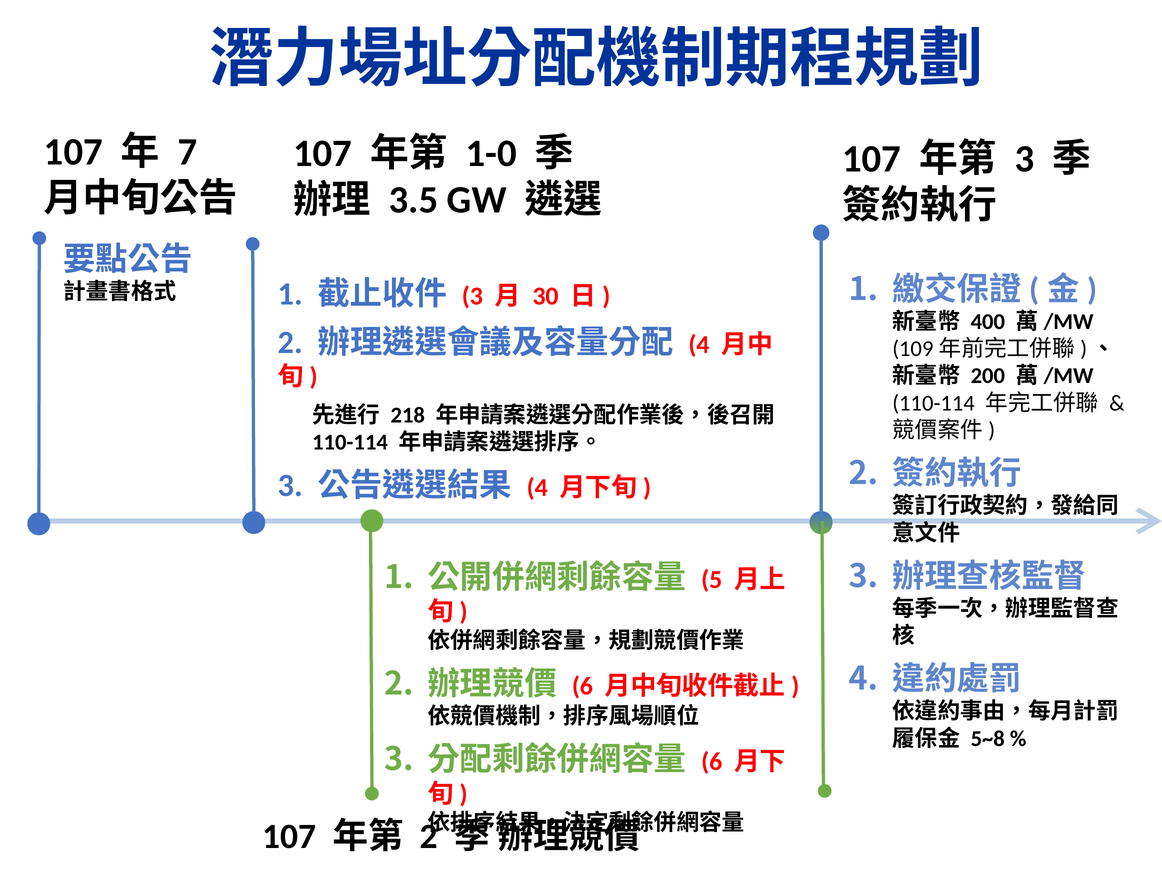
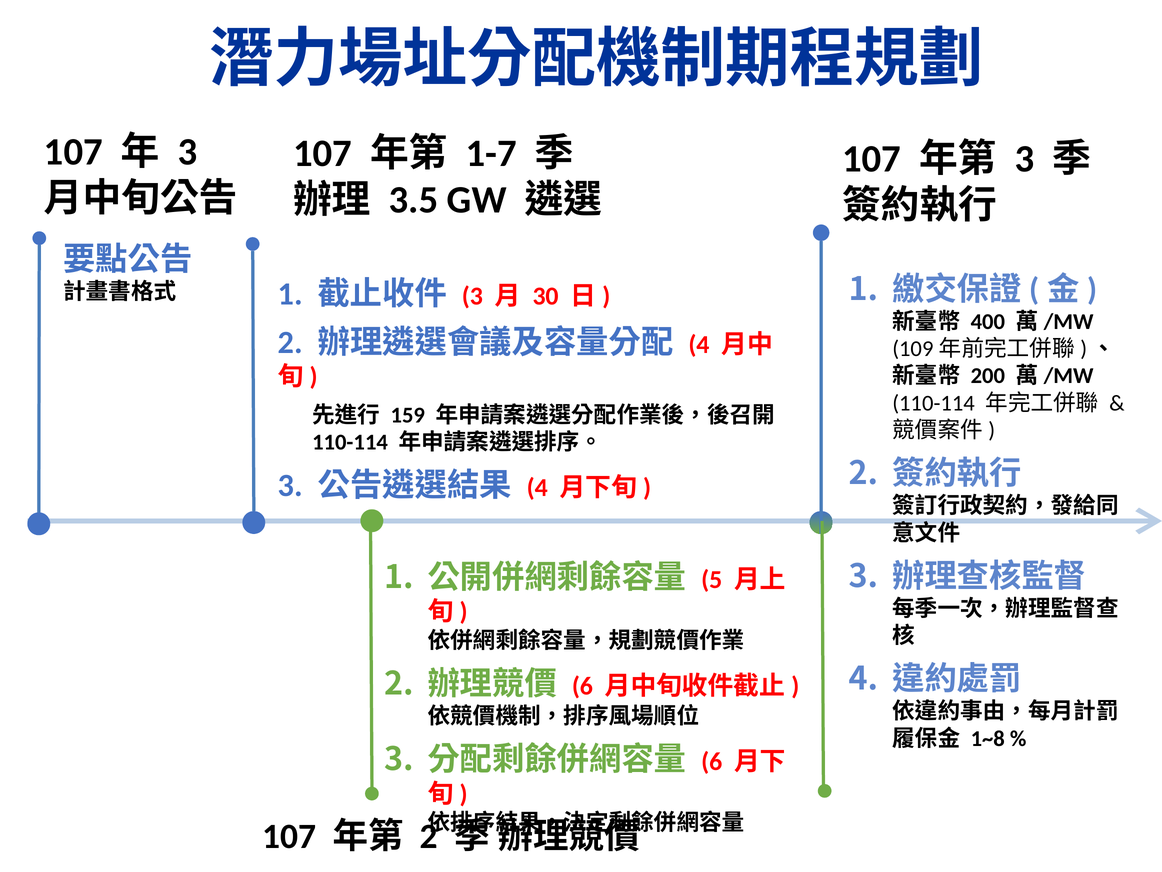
7 at (187, 152): 7 -> 3
1-0: 1-0 -> 1-7
218: 218 -> 159
5~8: 5~8 -> 1~8
